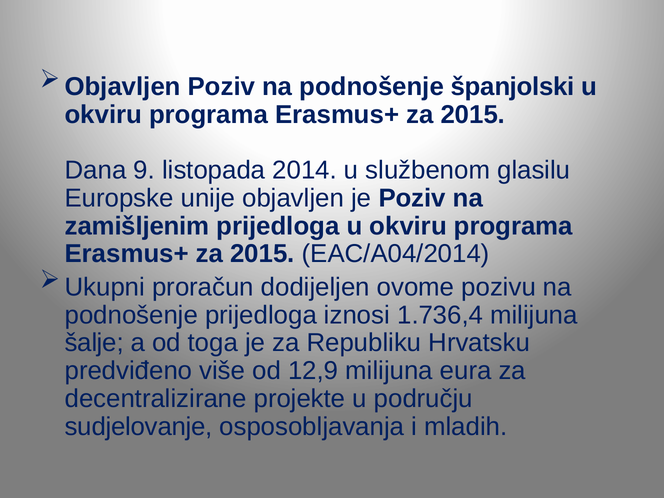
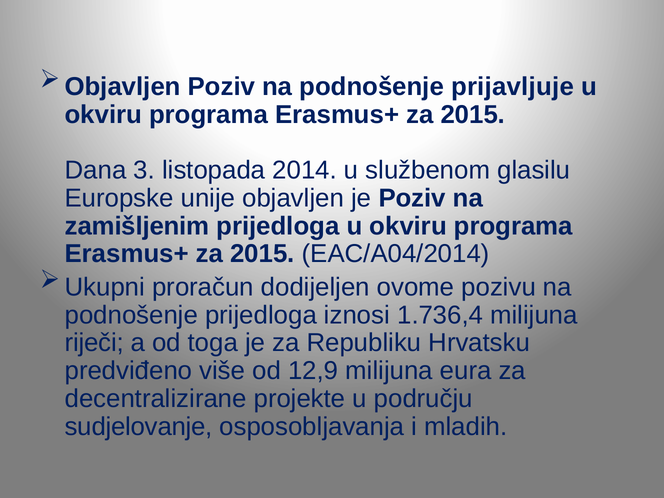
španjolski: španjolski -> prijavljuje
9: 9 -> 3
šalje: šalje -> riječi
